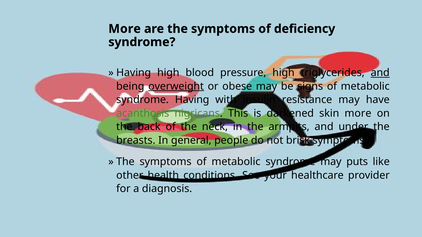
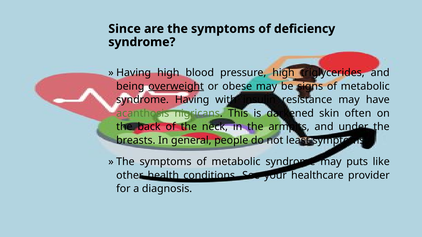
More at (125, 29): More -> Since
and at (380, 73) underline: present -> none
skin more: more -> often
brisk: brisk -> least
